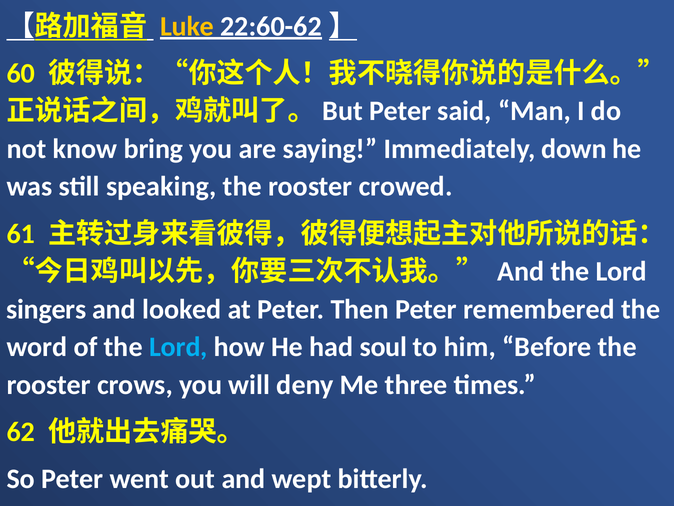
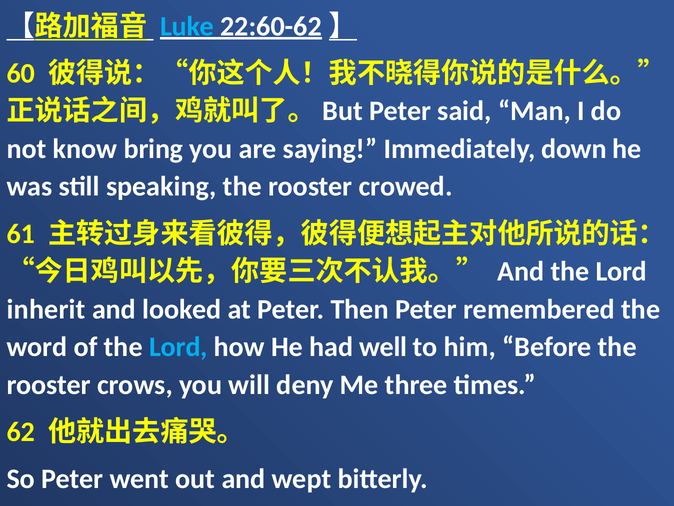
Luke colour: yellow -> light blue
singers: singers -> inherit
soul: soul -> well
